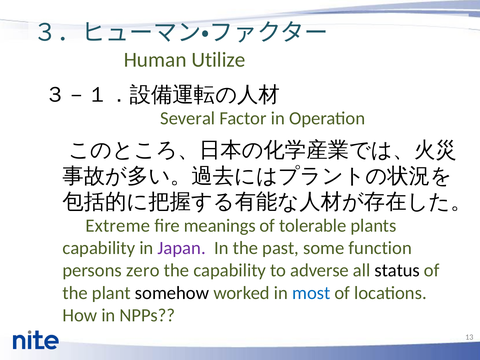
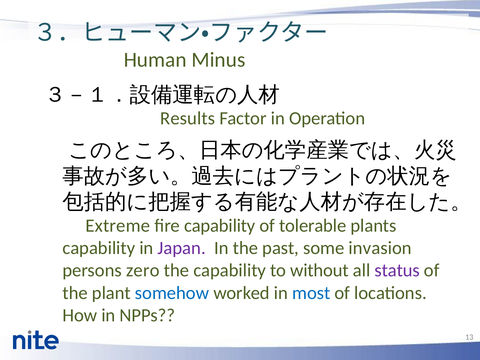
Utilize: Utilize -> Minus
Several: Several -> Results
fire meanings: meanings -> capability
function: function -> invasion
adverse: adverse -> without
status colour: black -> purple
somehow colour: black -> blue
